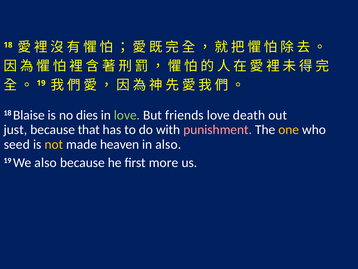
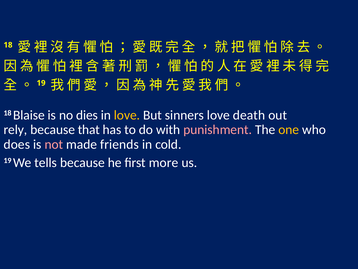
love at (127, 115) colour: light green -> yellow
friends: friends -> sinners
just: just -> rely
seed: seed -> does
not colour: yellow -> pink
heaven: heaven -> friends
in also: also -> cold
We also: also -> tells
